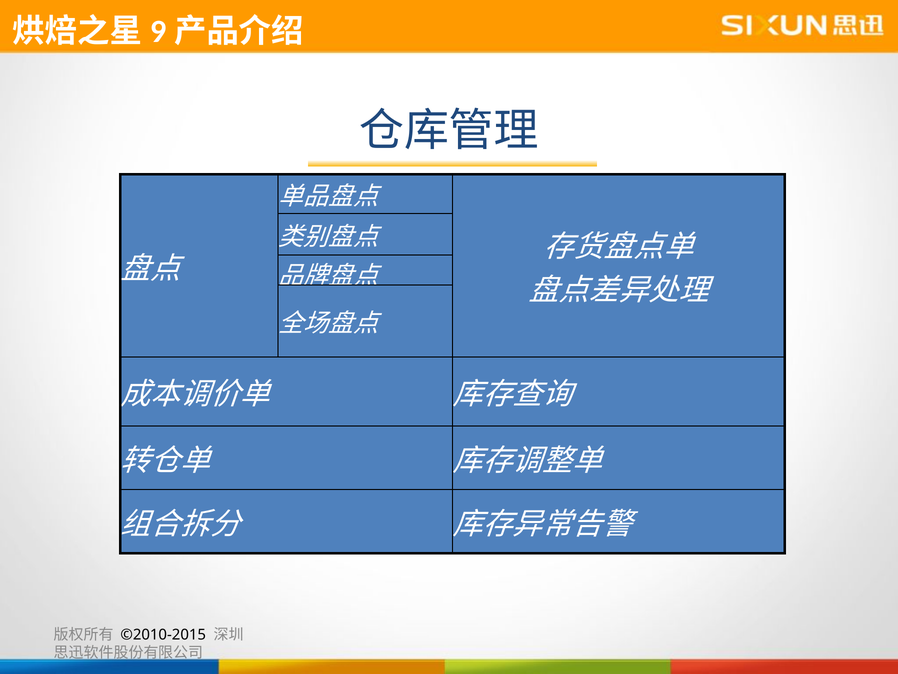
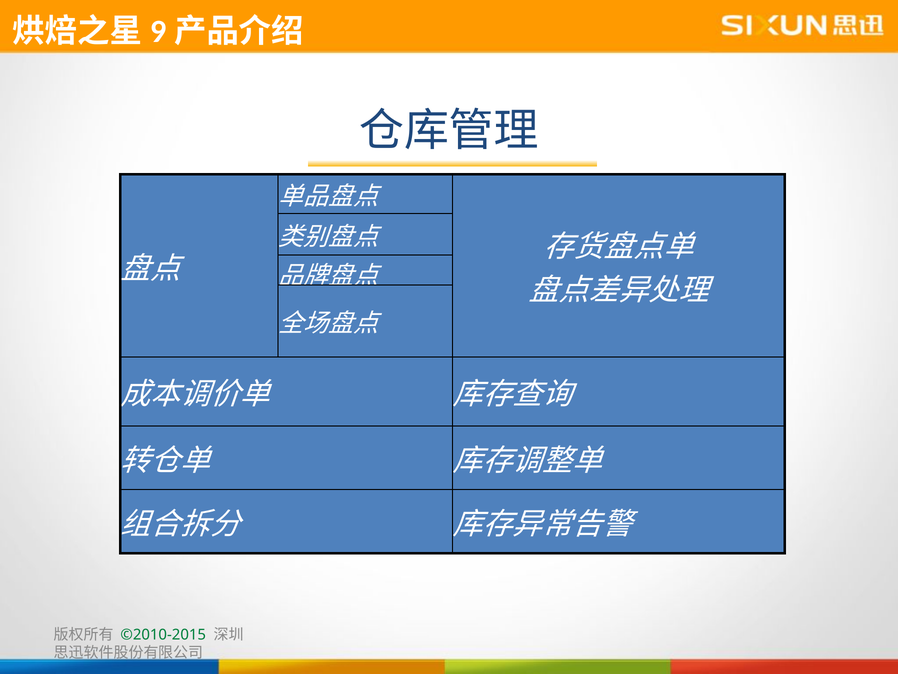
©2010-2015 colour: black -> green
